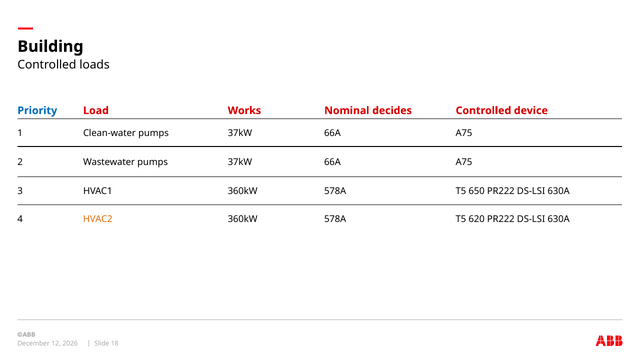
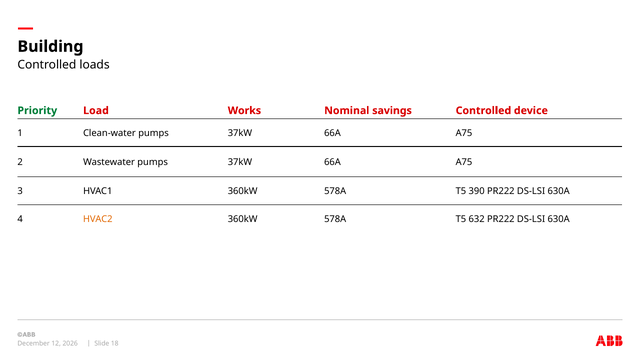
Priority colour: blue -> green
decides: decides -> savings
650: 650 -> 390
620: 620 -> 632
